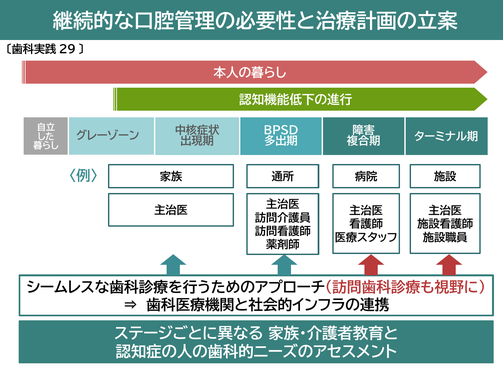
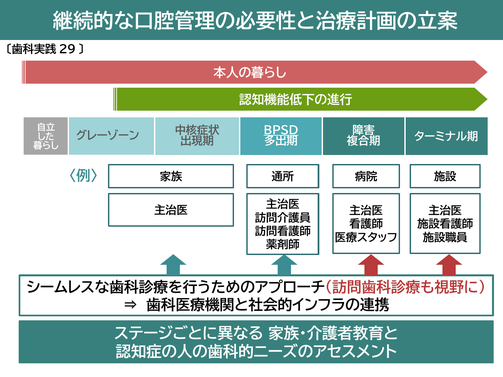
BPSD underline: none -> present
